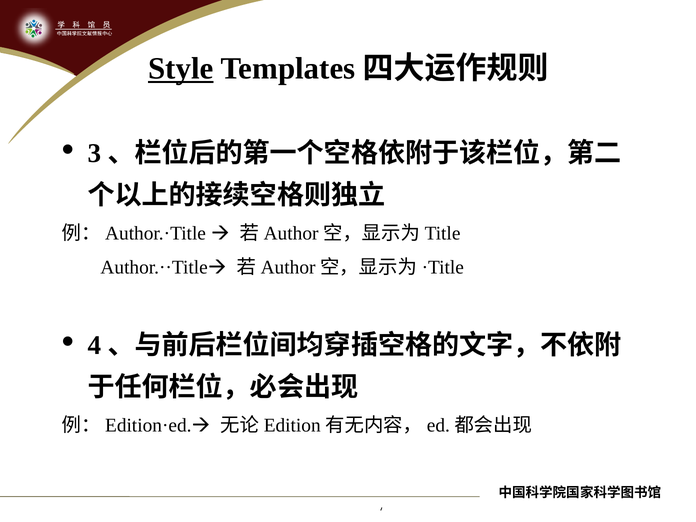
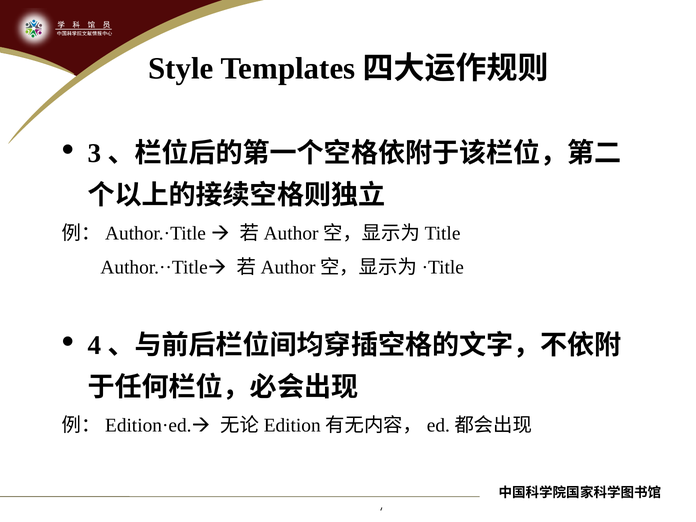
Style underline: present -> none
